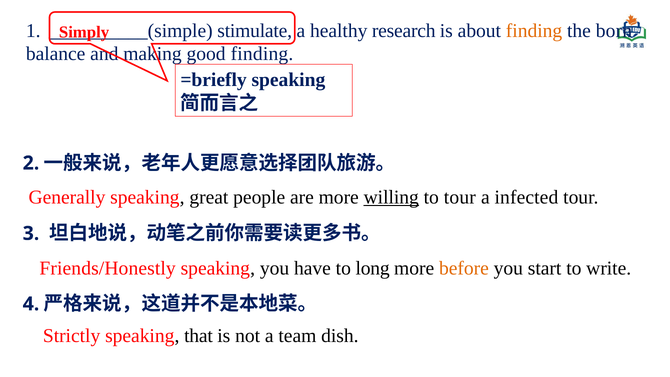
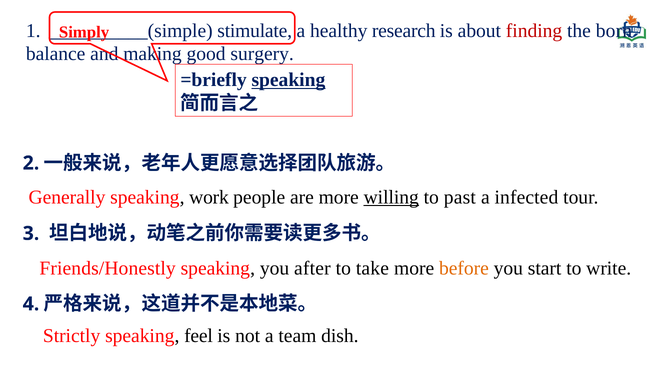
finding at (534, 31) colour: orange -> red
good finding: finding -> surgery
speaking at (288, 80) underline: none -> present
great: great -> work
to tour: tour -> past
have: have -> after
long: long -> take
that: that -> feel
